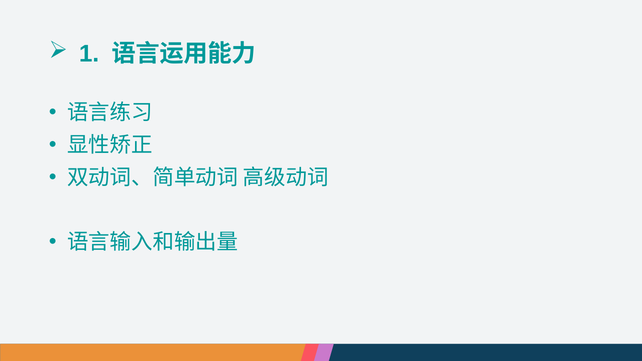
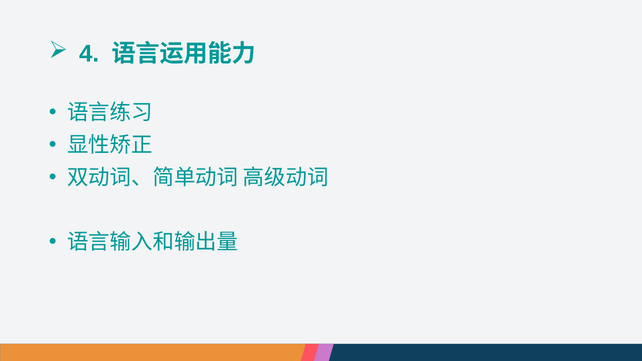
1: 1 -> 4
